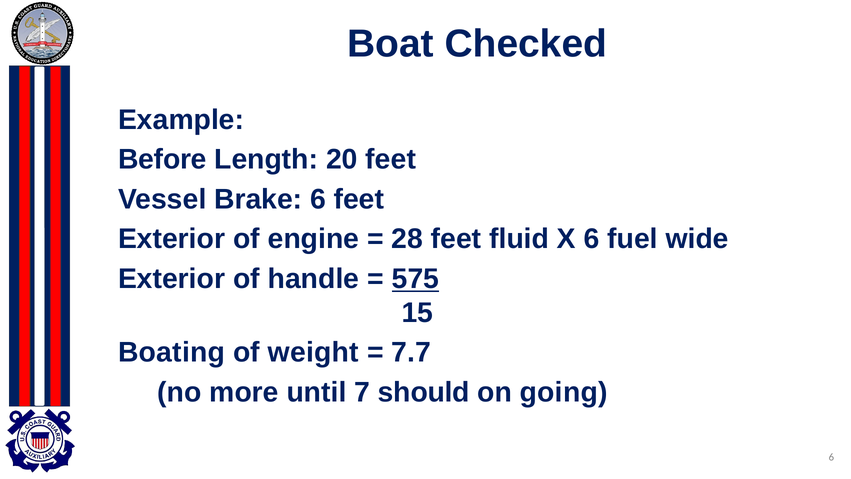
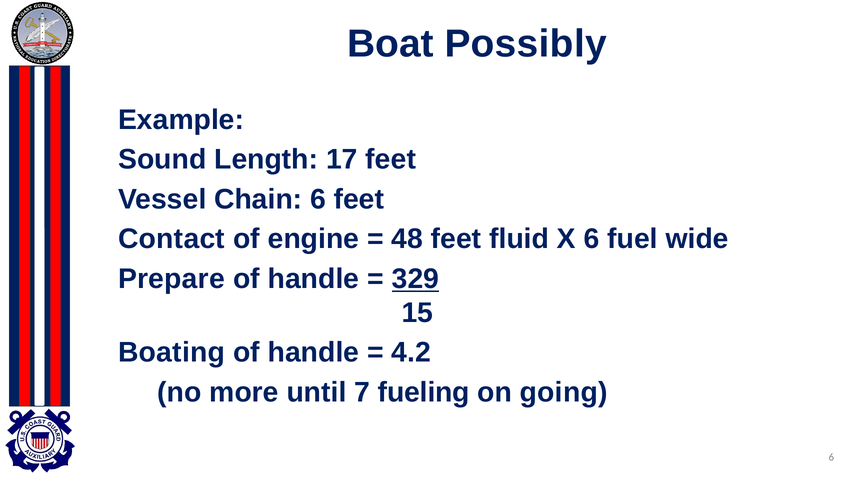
Checked: Checked -> Possibly
Before: Before -> Sound
20: 20 -> 17
Brake: Brake -> Chain
Exterior at (172, 239): Exterior -> Contact
28: 28 -> 48
Exterior at (172, 279): Exterior -> Prepare
575: 575 -> 329
weight at (313, 352): weight -> handle
7.7: 7.7 -> 4.2
should: should -> fueling
